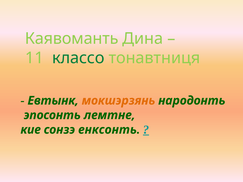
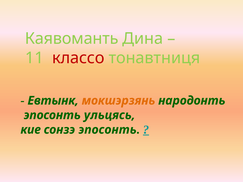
классо colour: green -> red
лемтне: лемтне -> ульцясь
сонзэ енксонть: енксонть -> эпосонть
